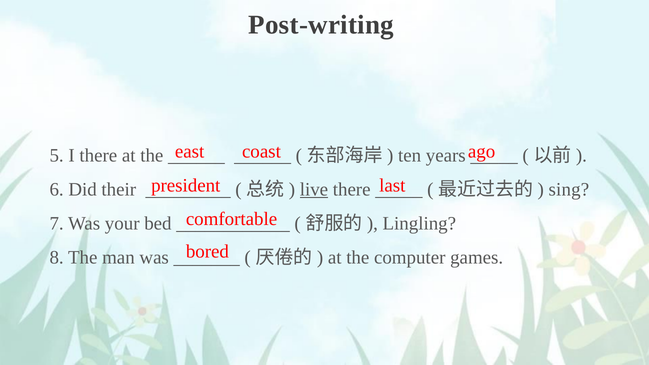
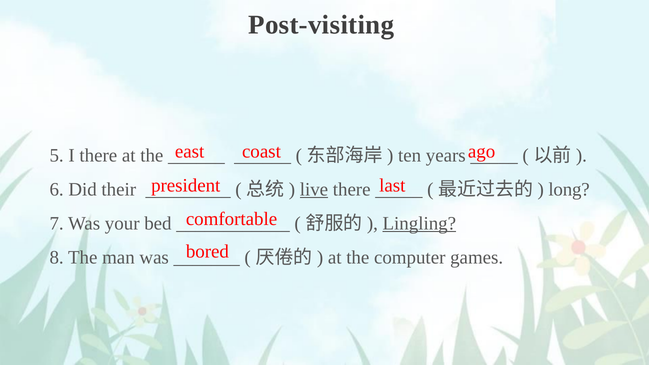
Post-writing: Post-writing -> Post-visiting
sing: sing -> long
Lingling underline: none -> present
